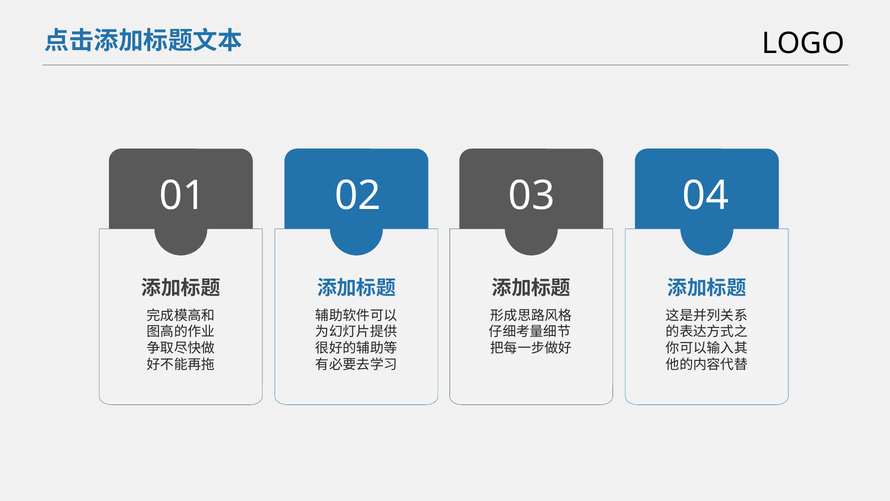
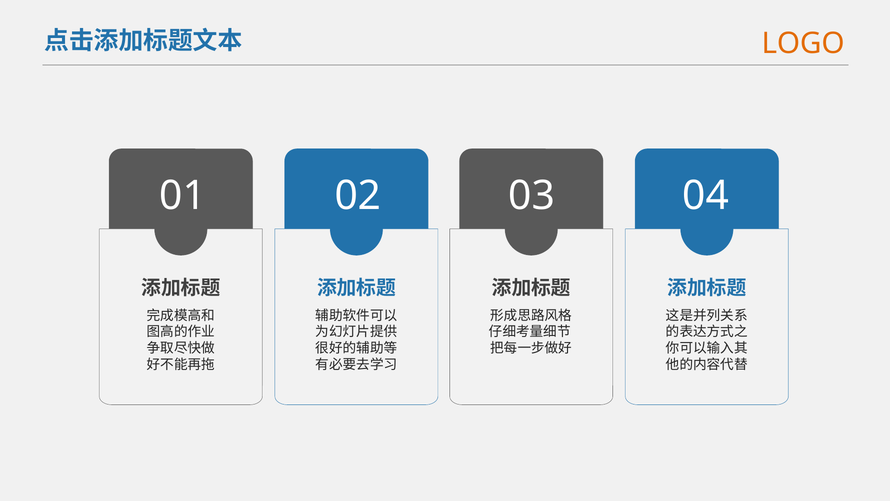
LOGO colour: black -> orange
